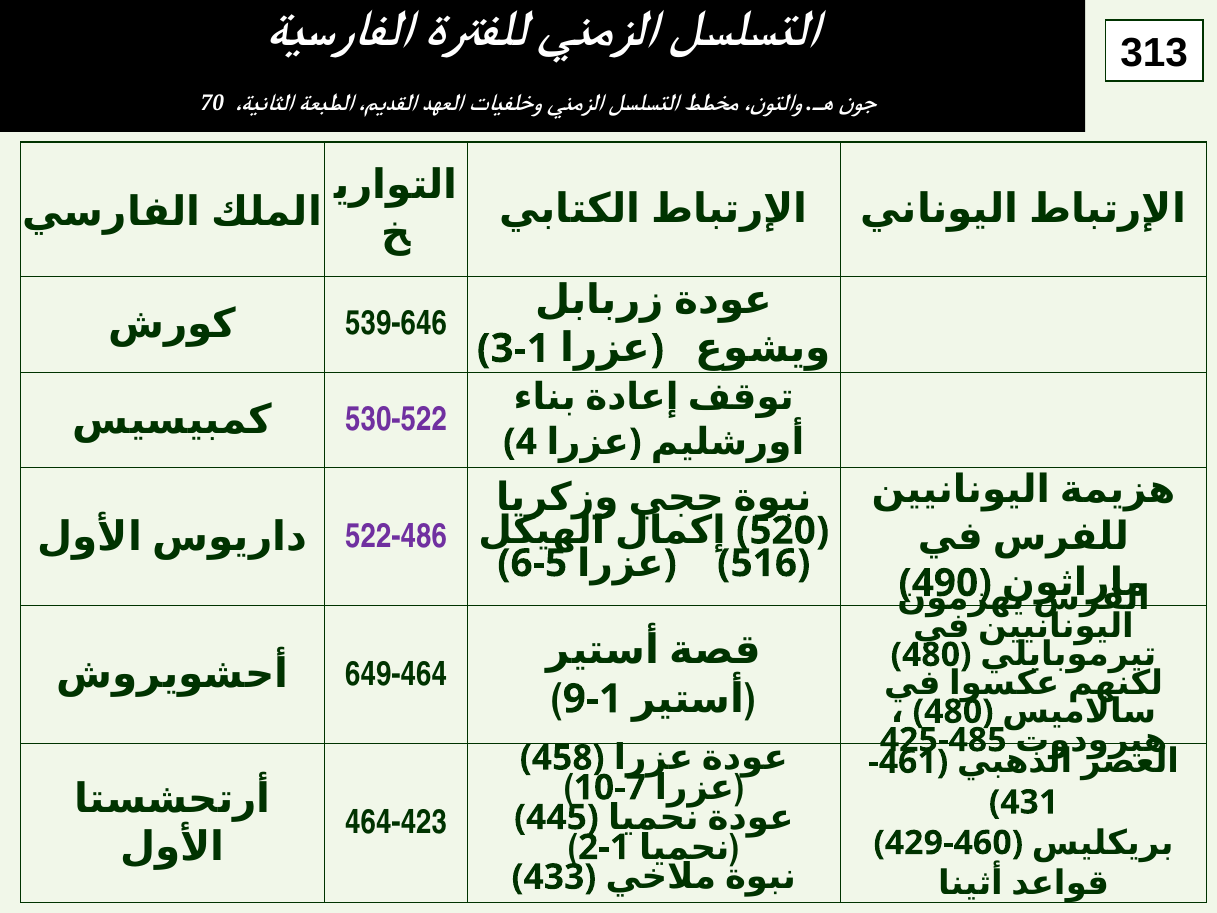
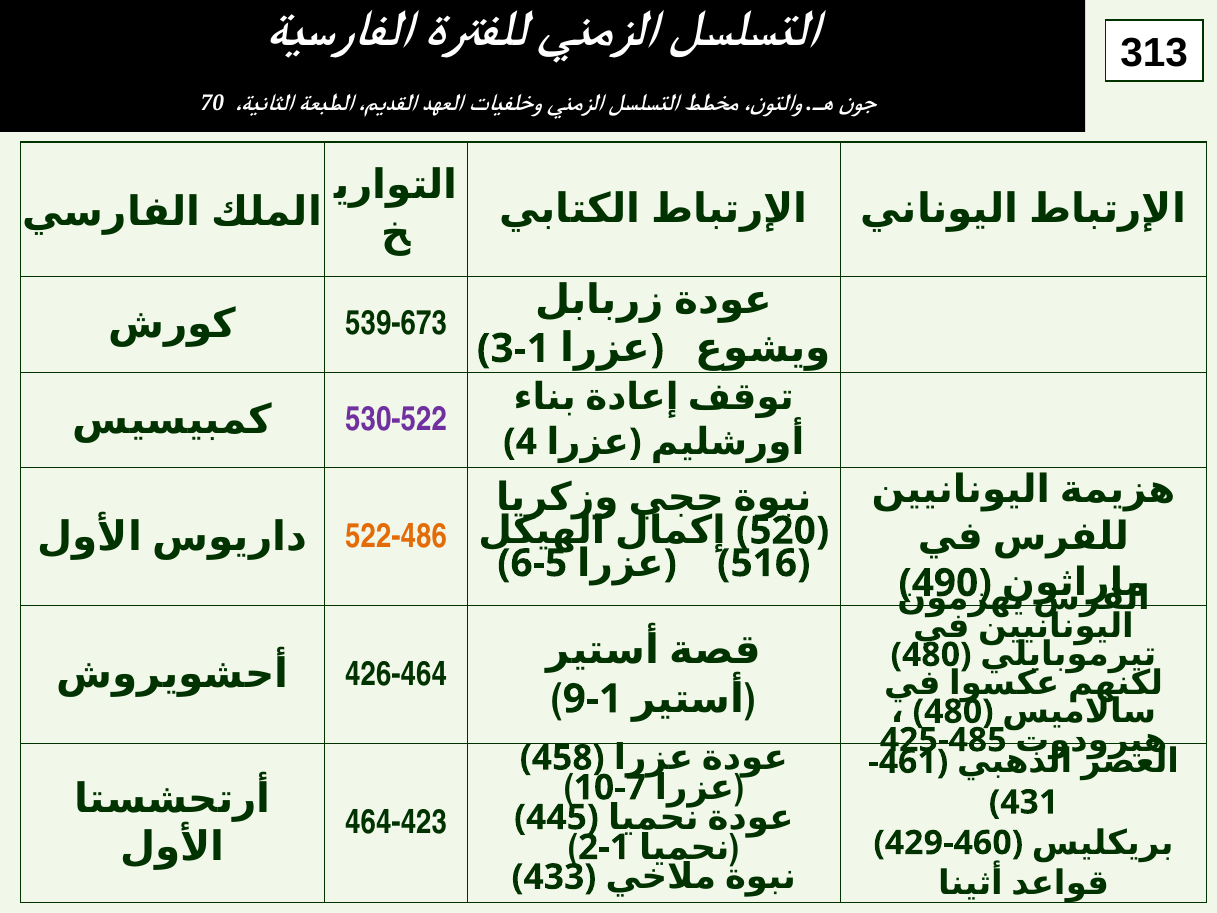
539-646: 539-646 -> 539-673
522-486 colour: purple -> orange
649-464: 649-464 -> 426-464
